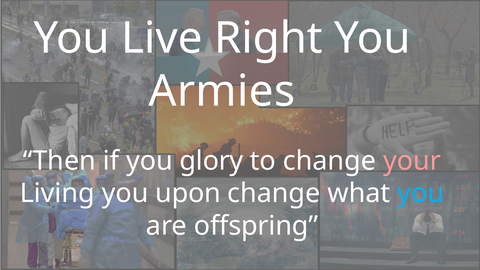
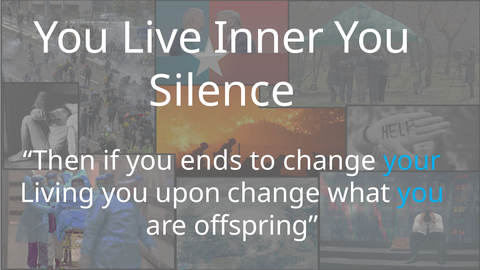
Right: Right -> Inner
Armies: Armies -> Silence
glory: glory -> ends
your colour: pink -> light blue
